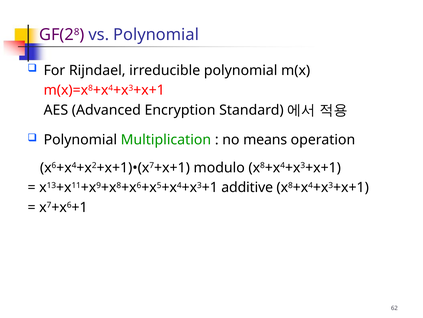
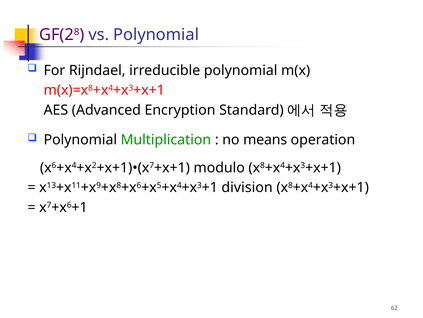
additive: additive -> division
